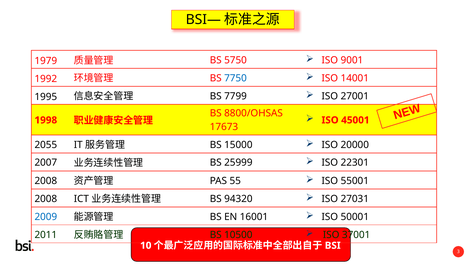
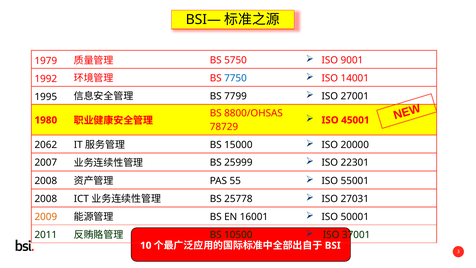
1998: 1998 -> 1980
17673: 17673 -> 78729
2055: 2055 -> 2062
94320: 94320 -> 25778
2009 colour: blue -> orange
